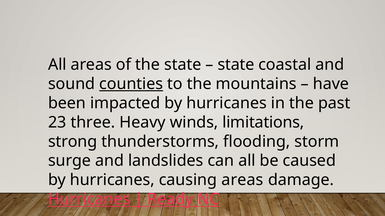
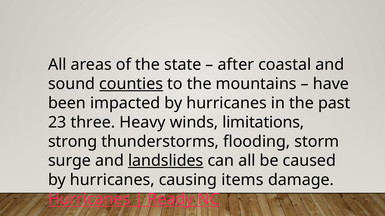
state at (236, 65): state -> after
landslides underline: none -> present
causing areas: areas -> items
